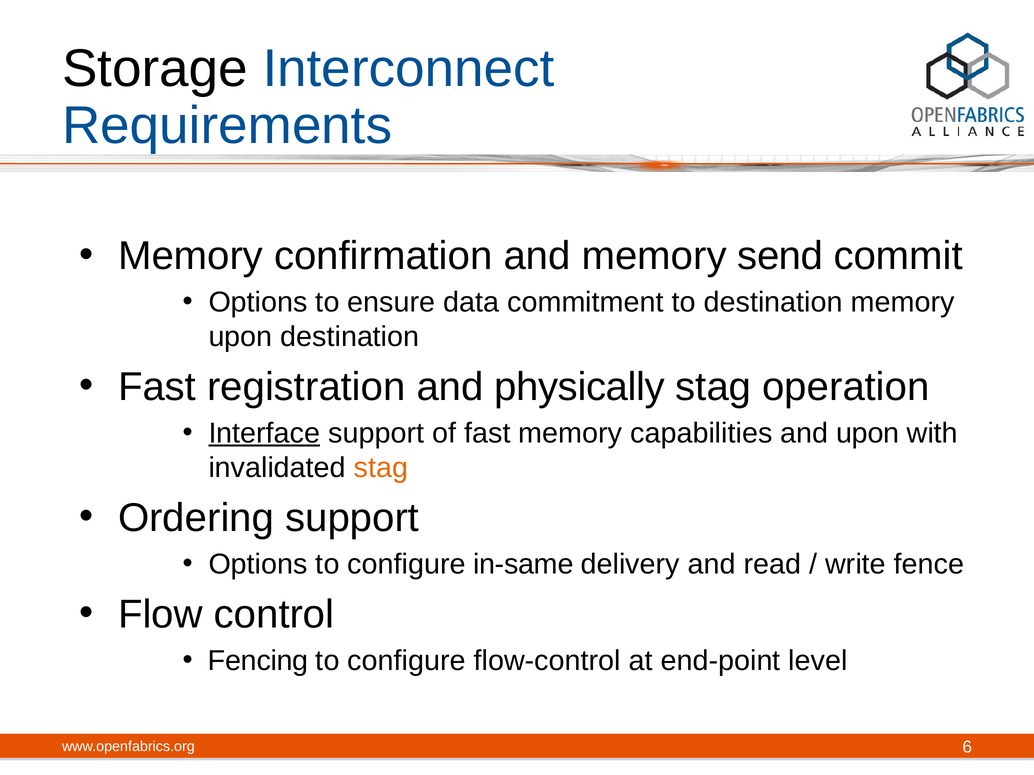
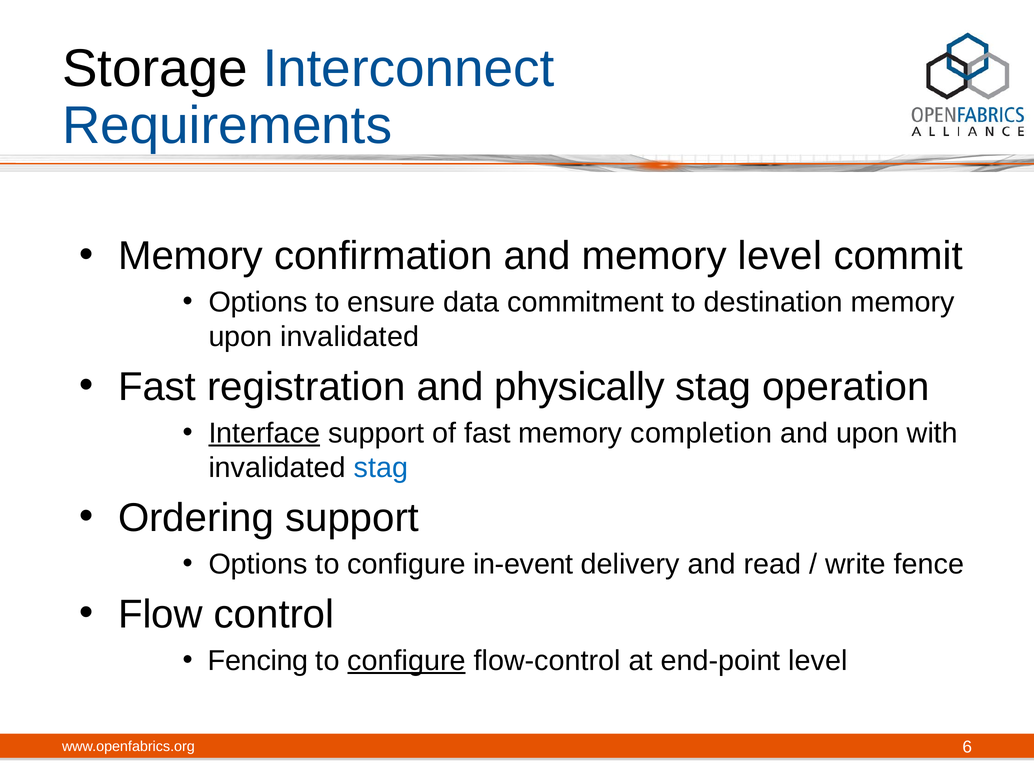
memory send: send -> level
upon destination: destination -> invalidated
capabilities: capabilities -> completion
stag at (381, 468) colour: orange -> blue
in-same: in-same -> in-event
configure at (407, 661) underline: none -> present
